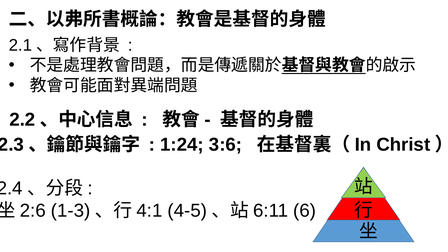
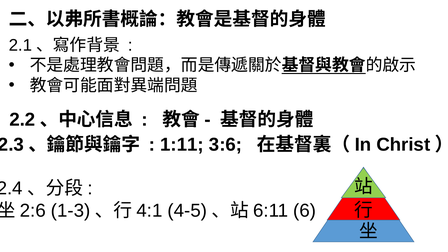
1:24: 1:24 -> 1:11
